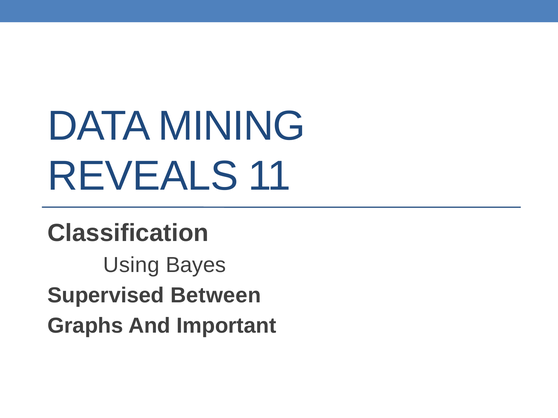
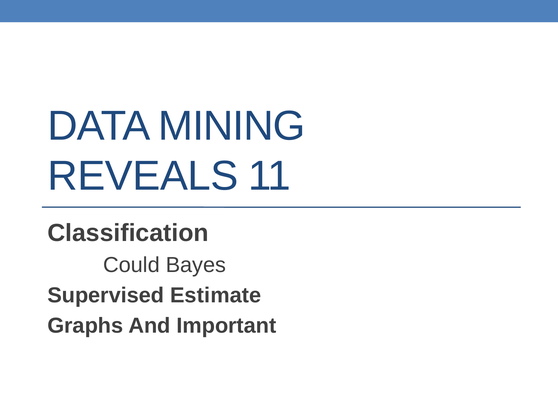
Using: Using -> Could
Between: Between -> Estimate
